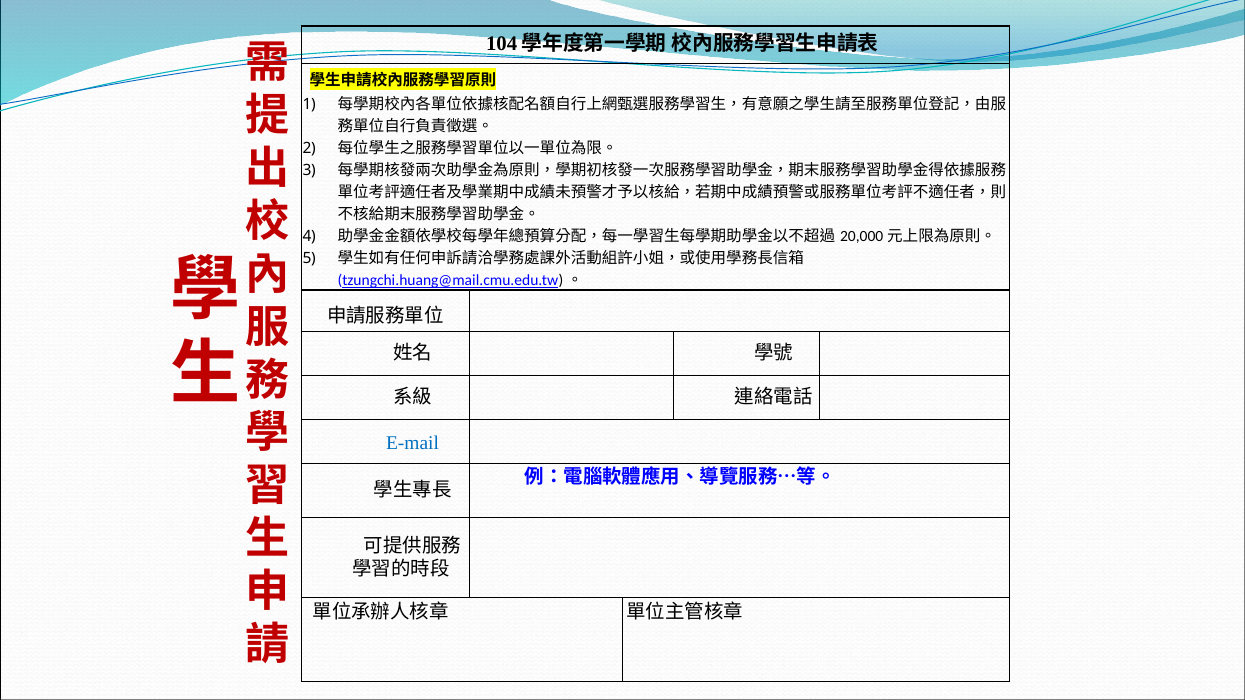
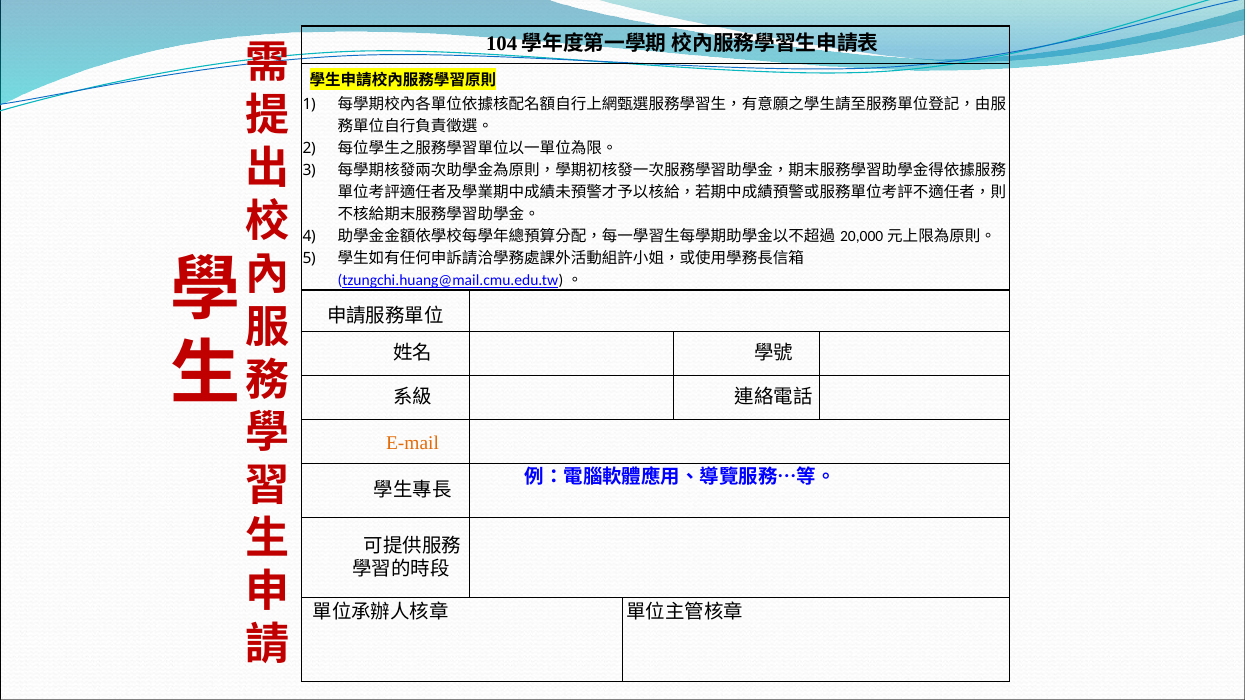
E-mail colour: blue -> orange
